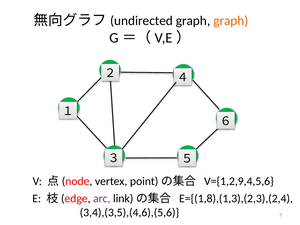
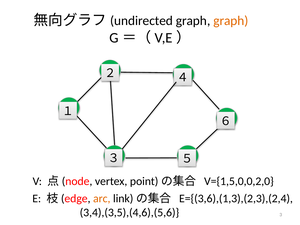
V={1,2,9,4,5,6: V={1,2,9,4,5,6 -> V={1,5,0,0,2,0
arc colour: purple -> orange
E={(1,8),(1,3),(2,3),(2,4: E={(1,8),(1,3),(2,3),(2,4 -> E={(3,6),(1,3),(2,3),(2,4
